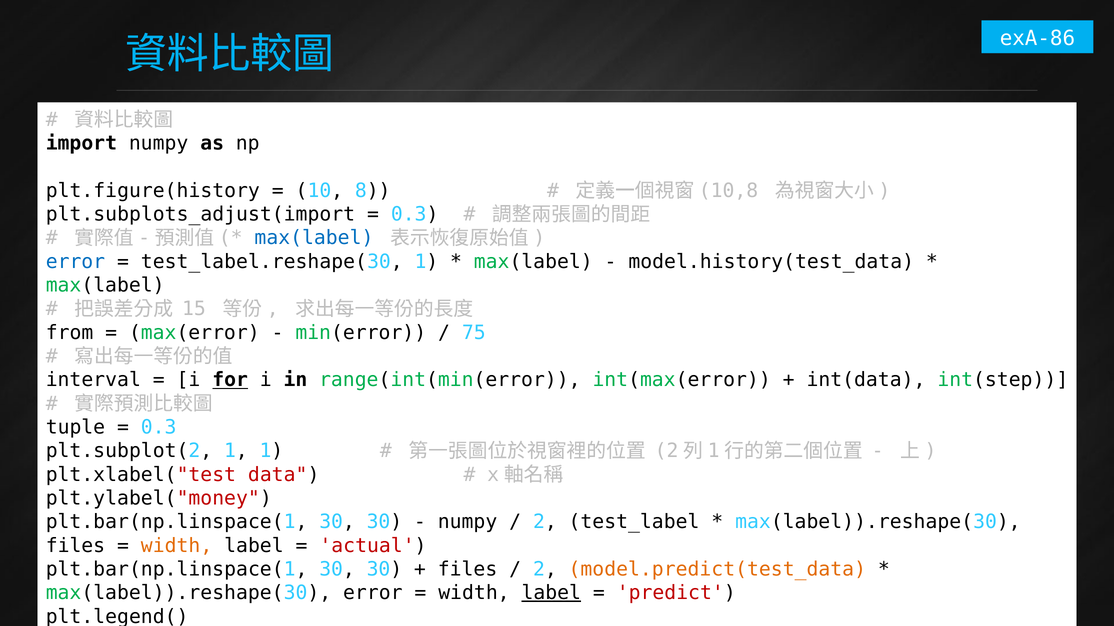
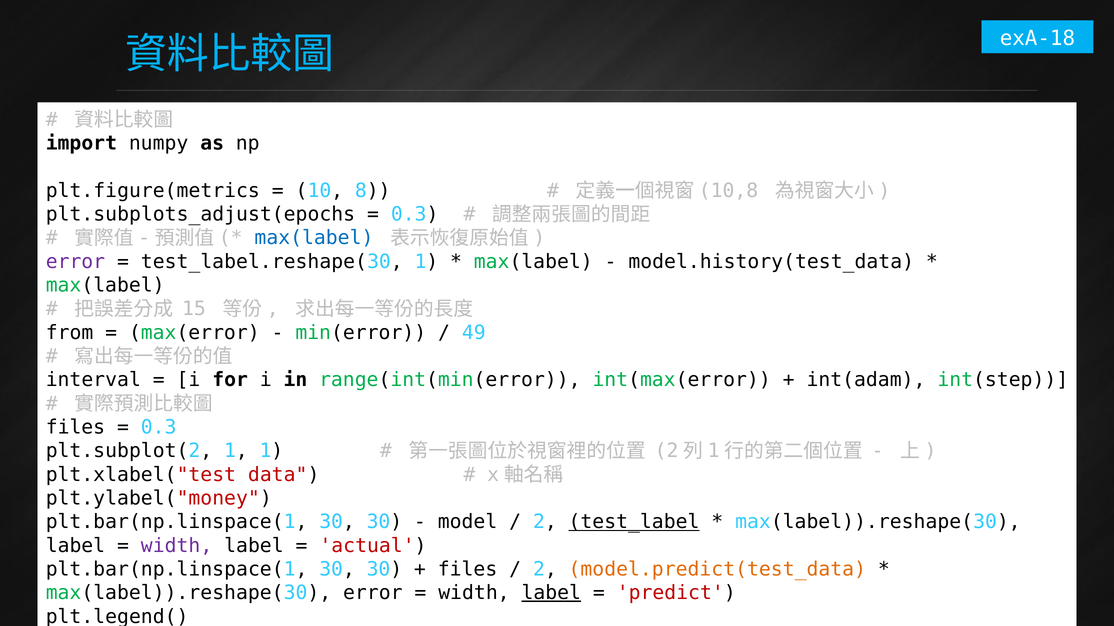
exA-86: exA-86 -> exA-18
plt.figure(history: plt.figure(history -> plt.figure(metrics
plt.subplots_adjust(import: plt.subplots_adjust(import -> plt.subplots_adjust(epochs
error at (75, 262) colour: blue -> purple
75: 75 -> 49
for underline: present -> none
int(data: int(data -> int(adam
tuple at (75, 428): tuple -> files
numpy at (468, 522): numpy -> model
test_label underline: none -> present
files at (75, 546): files -> label
width at (177, 546) colour: orange -> purple
